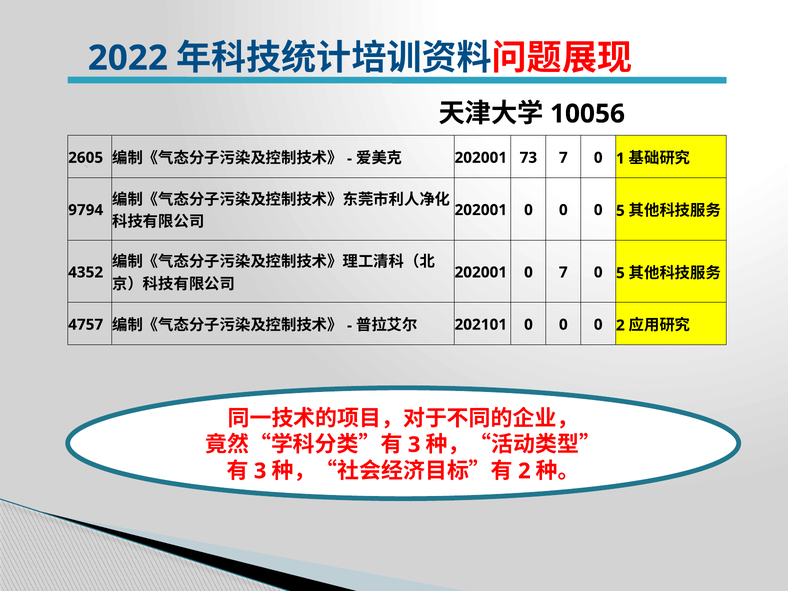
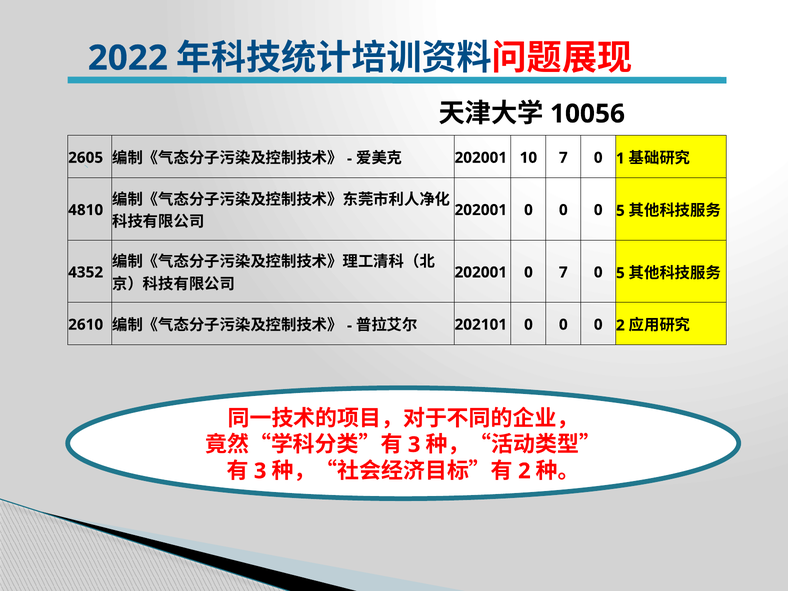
73: 73 -> 10
9794: 9794 -> 4810
4757: 4757 -> 2610
